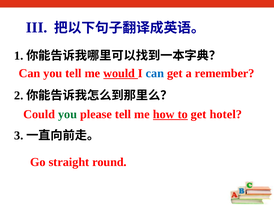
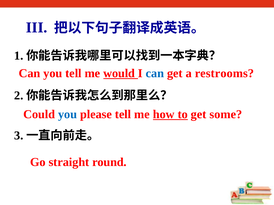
remember: remember -> restrooms
you at (68, 115) colour: green -> blue
hotel: hotel -> some
